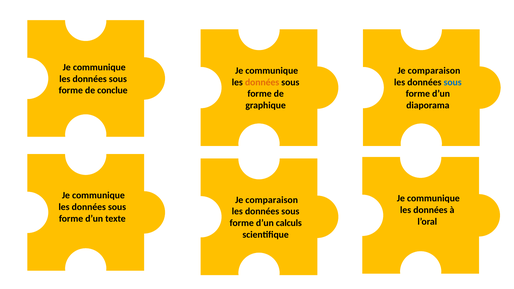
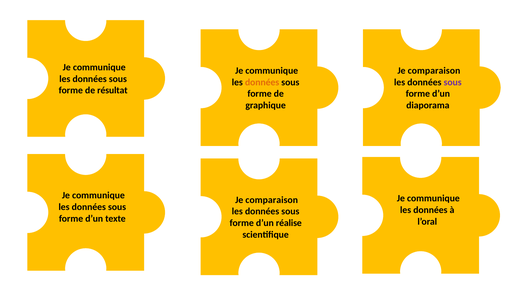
sous at (453, 82) colour: blue -> purple
conclue: conclue -> résultat
calculs: calculs -> réalise
